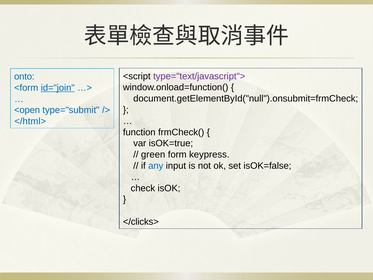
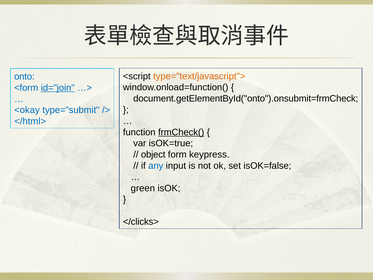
type="text/javascript"> colour: purple -> orange
document.getElementById("null").onsubmit=frmCheck: document.getElementById("null").onsubmit=frmCheck -> document.getElementById("onto").onsubmit=frmCheck
<open: <open -> <okay
frmCheck( underline: none -> present
green: green -> object
check: check -> green
